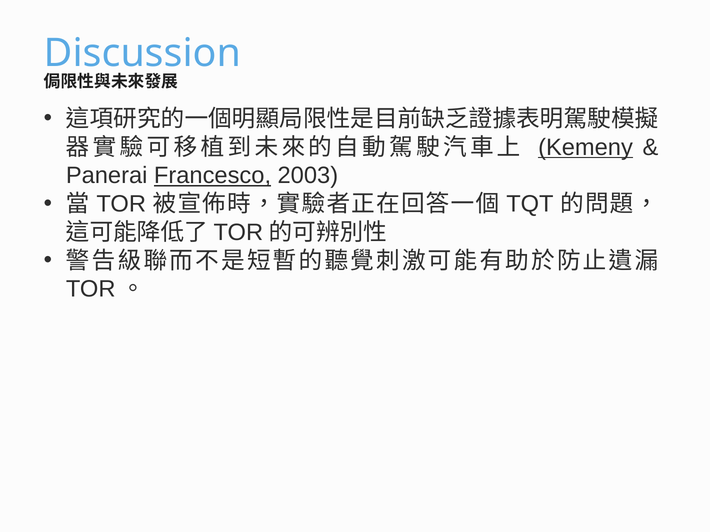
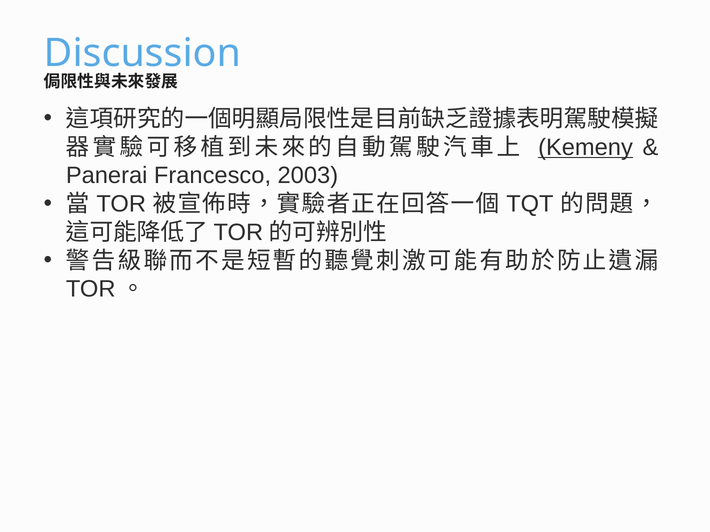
Francesco underline: present -> none
